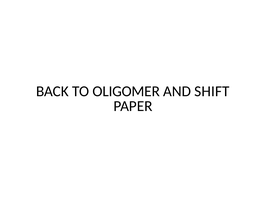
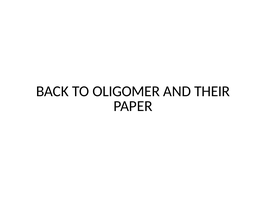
SHIFT: SHIFT -> THEIR
